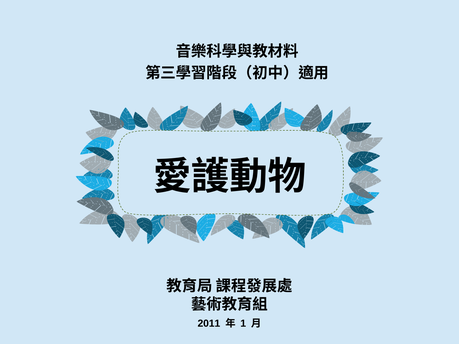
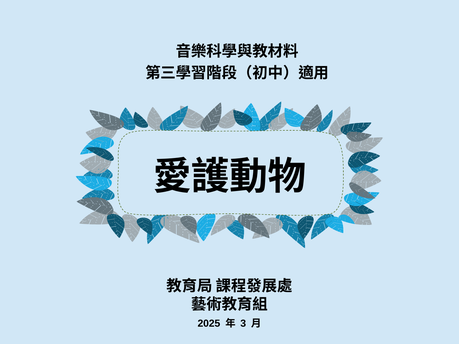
2011: 2011 -> 2025
1: 1 -> 3
